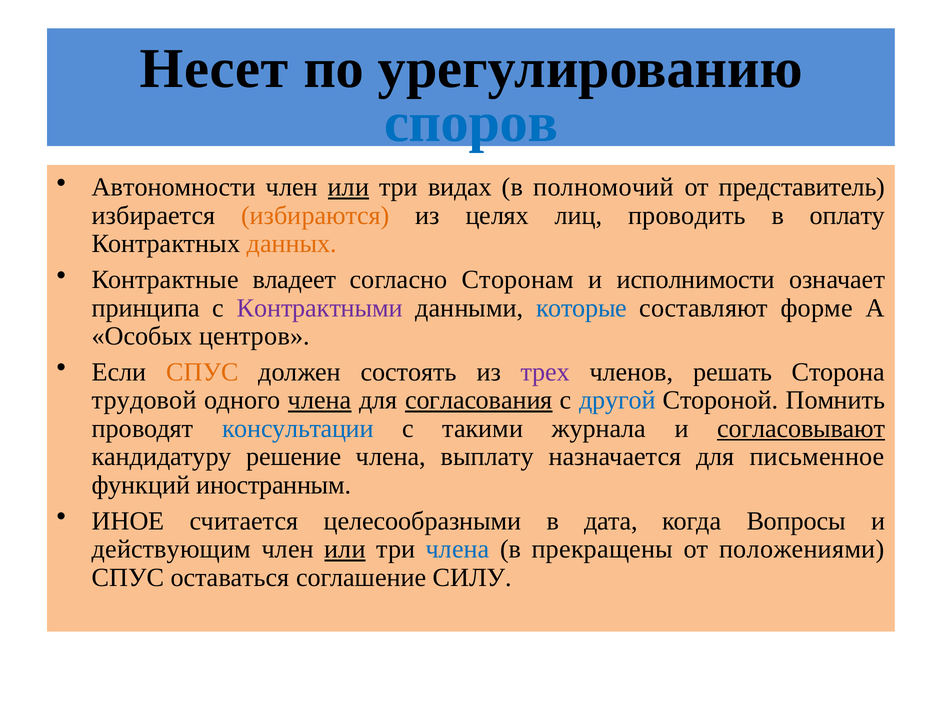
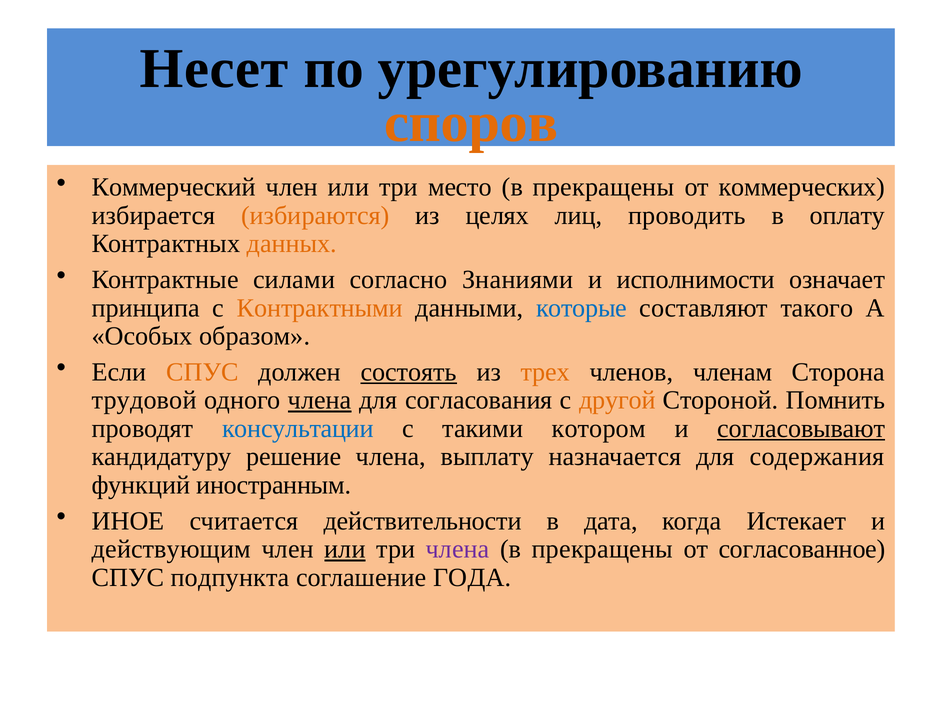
споров colour: blue -> orange
Автономности: Автономности -> Коммерческий
или at (349, 187) underline: present -> none
видах: видах -> место
полномочий at (604, 187): полномочий -> прекращены
представитель: представитель -> коммерческих
владеет: владеет -> силами
Сторонам: Сторонам -> Знаниями
Контрактными colour: purple -> orange
форме: форме -> такого
центров: центров -> образом
состоять underline: none -> present
трех colour: purple -> orange
решать: решать -> членам
согласования underline: present -> none
другой colour: blue -> orange
журнала: журнала -> котором
письменное: письменное -> содержания
целесообразными: целесообразными -> действительности
Вопросы: Вопросы -> Истекает
члена at (458, 549) colour: blue -> purple
положениями: положениями -> согласованное
оставаться: оставаться -> подпункта
СИЛУ: СИЛУ -> ГОДА
